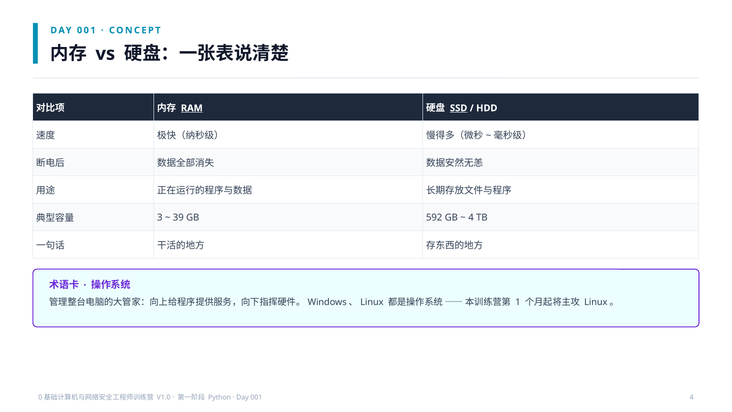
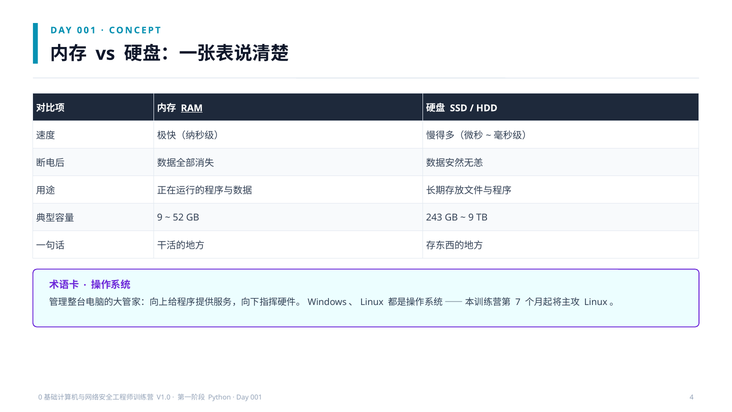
SSD underline: present -> none
3 at (160, 217): 3 -> 9
39: 39 -> 52
592: 592 -> 243
4 at (471, 217): 4 -> 9
1: 1 -> 7
